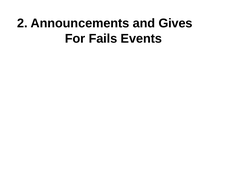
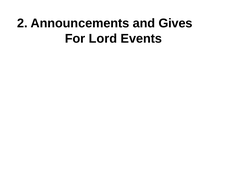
Fails: Fails -> Lord
